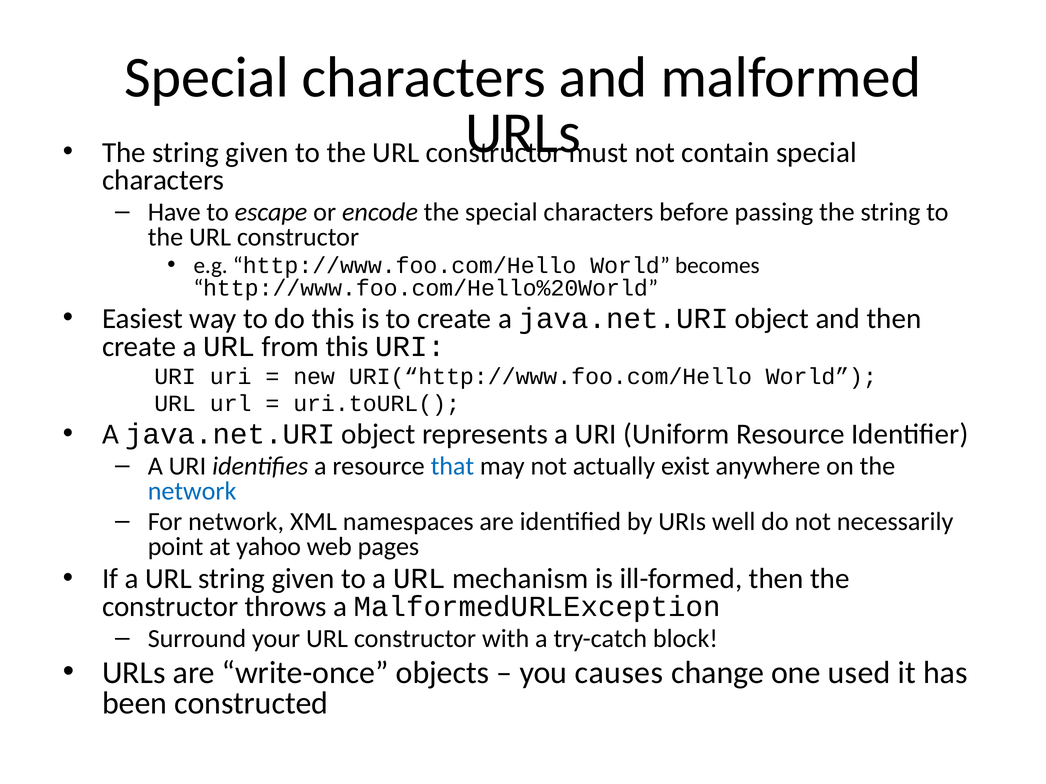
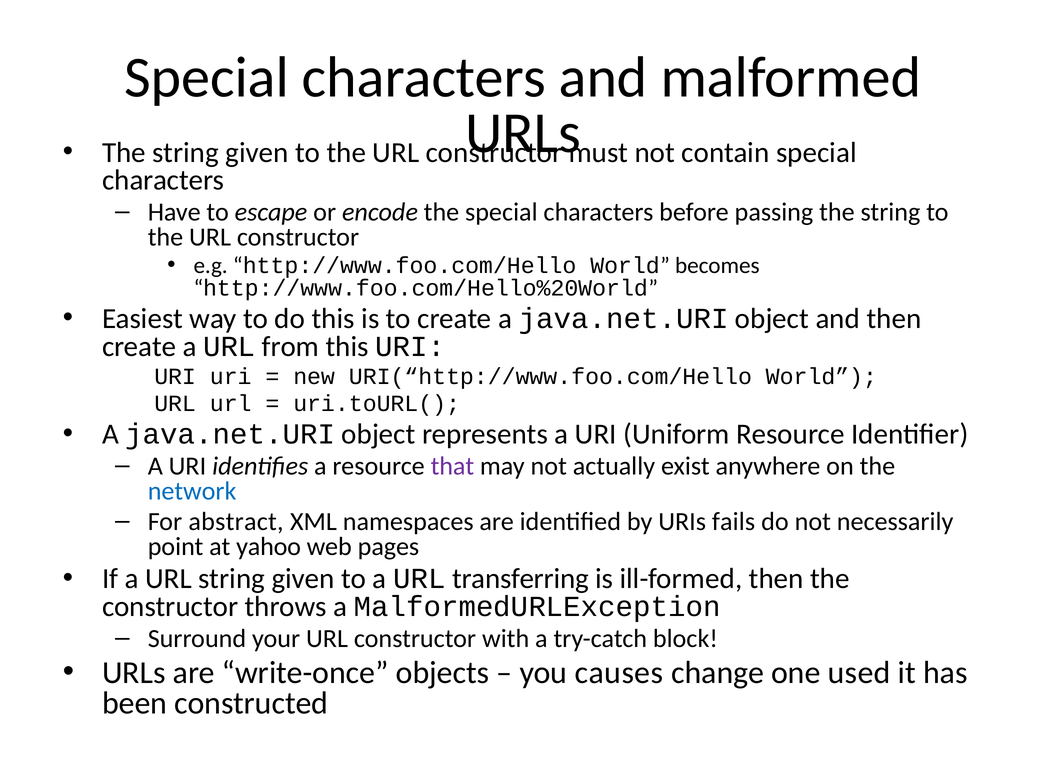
that colour: blue -> purple
For network: network -> abstract
well: well -> fails
mechanism: mechanism -> transferring
